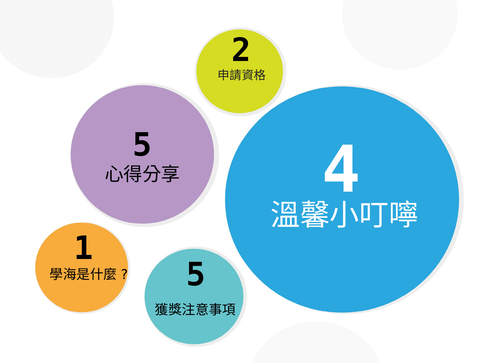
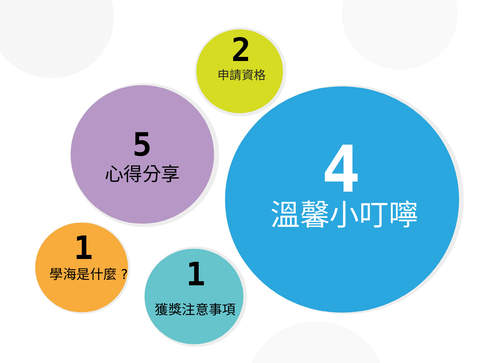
5 at (196, 275): 5 -> 1
